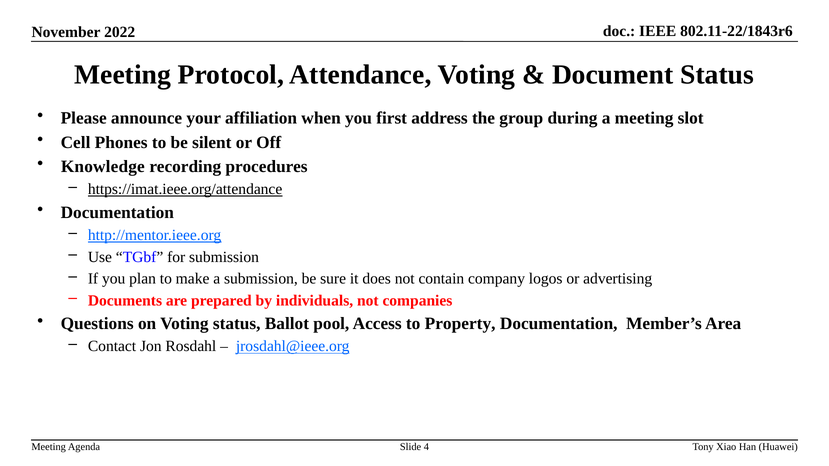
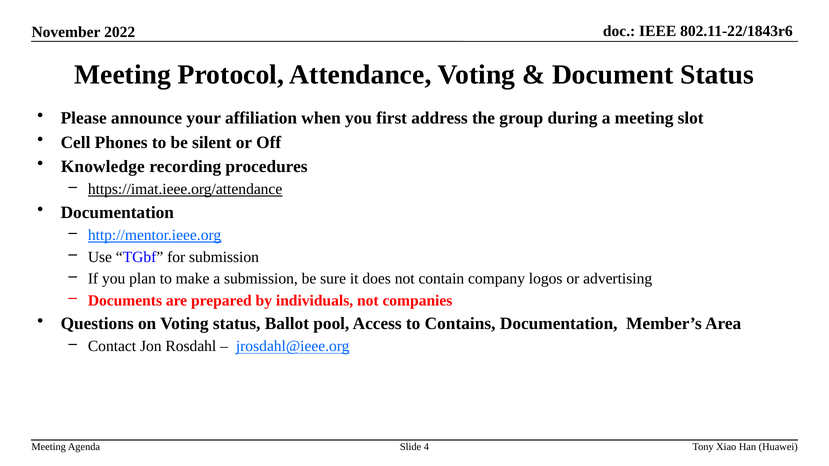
Property: Property -> Contains
